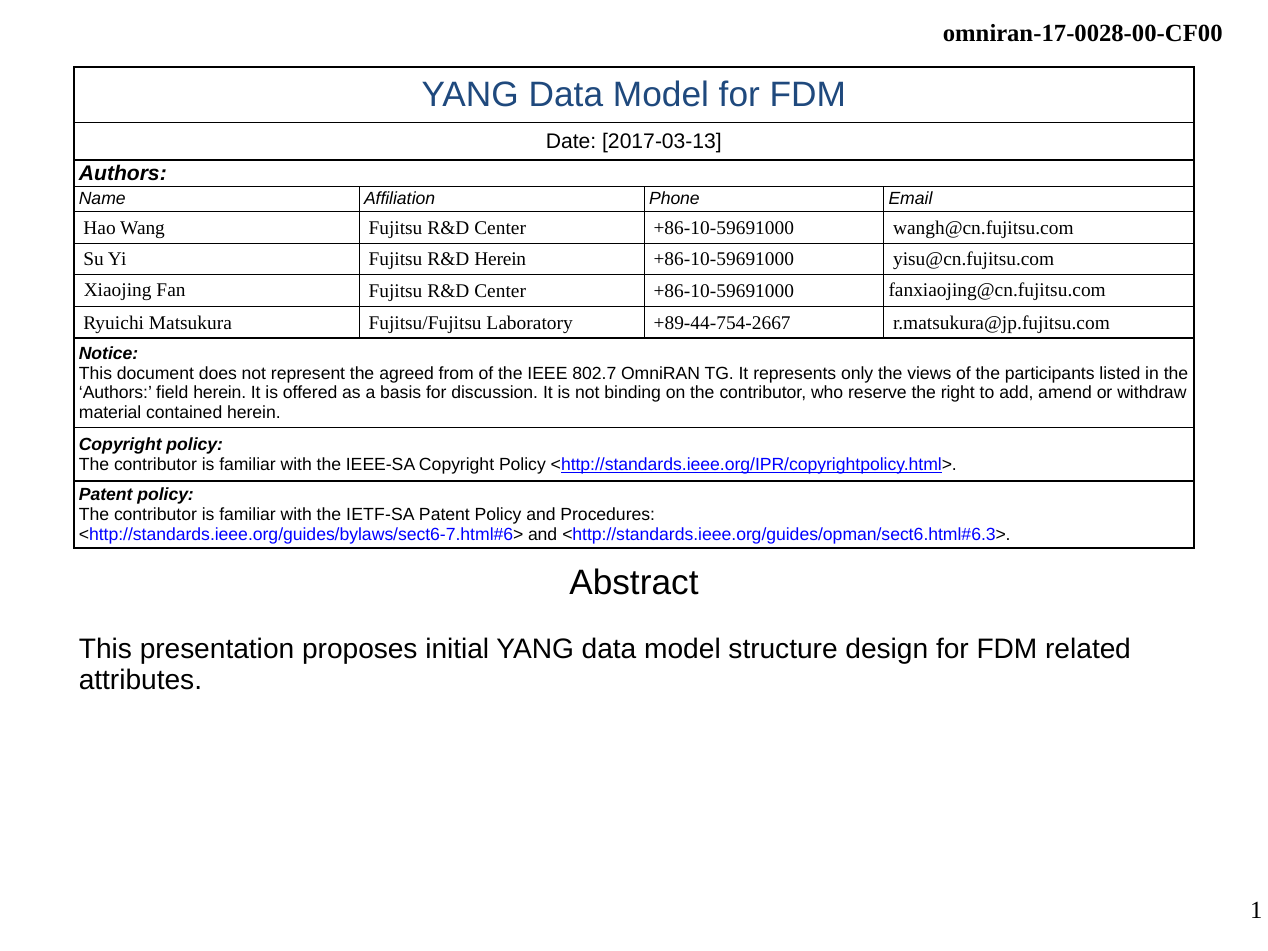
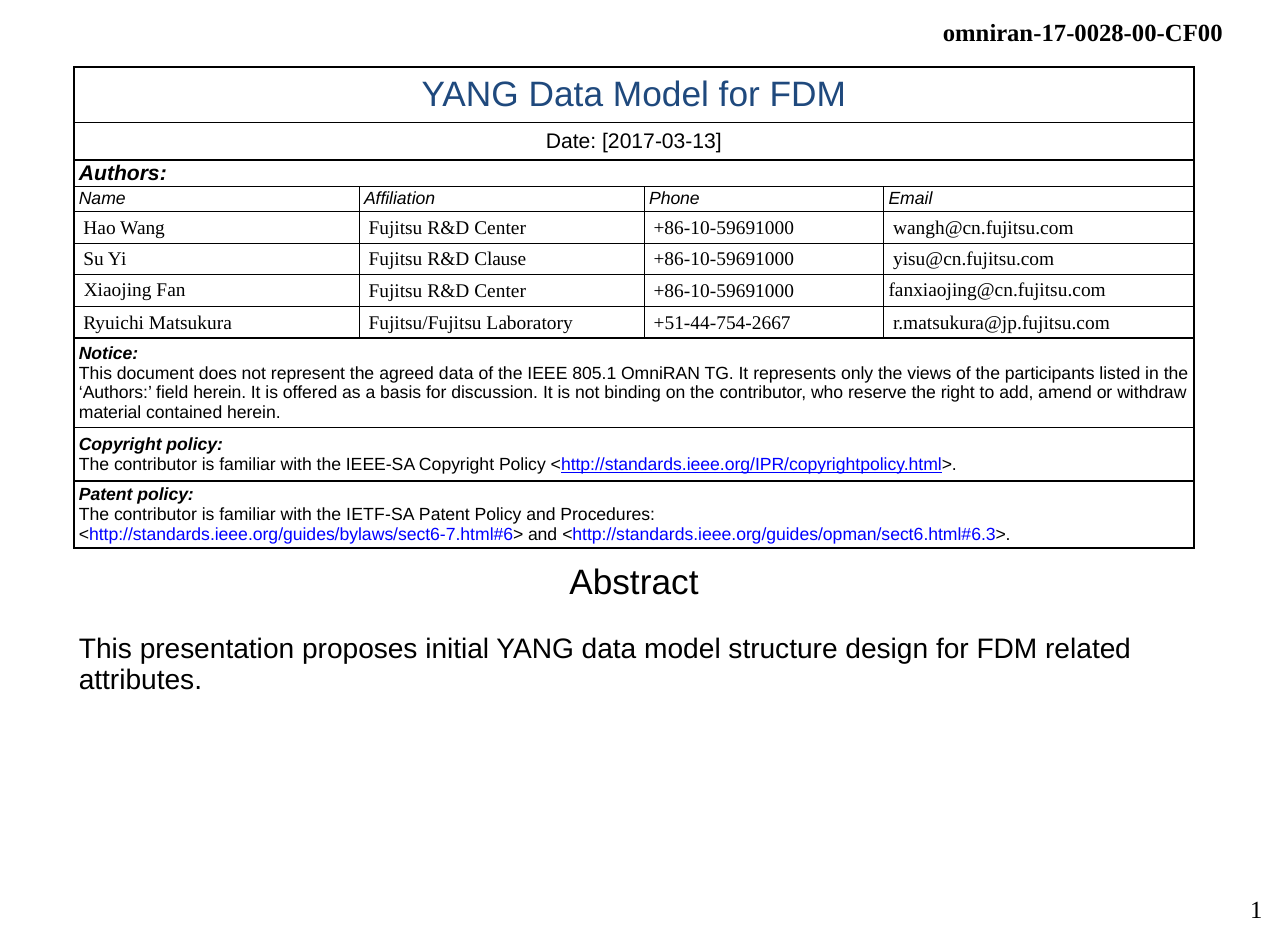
R&D Herein: Herein -> Clause
+89-44-754-2667: +89-44-754-2667 -> +51-44-754-2667
agreed from: from -> data
802.7: 802.7 -> 805.1
